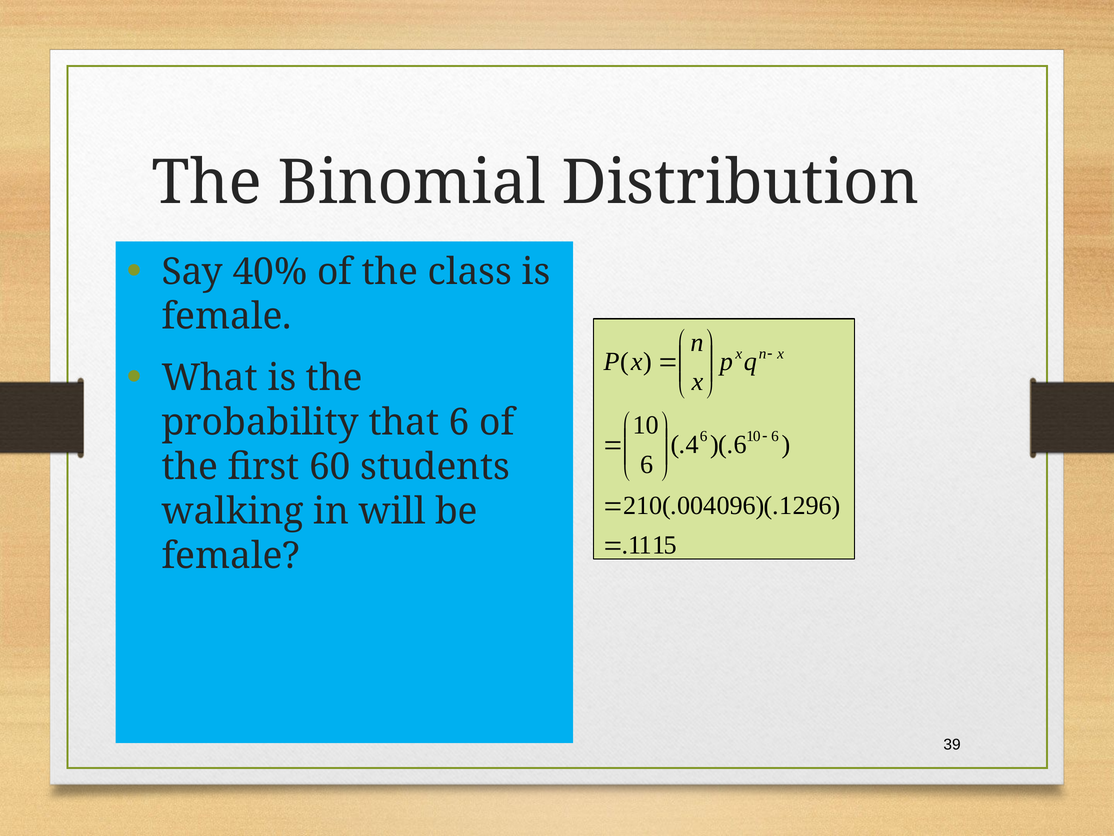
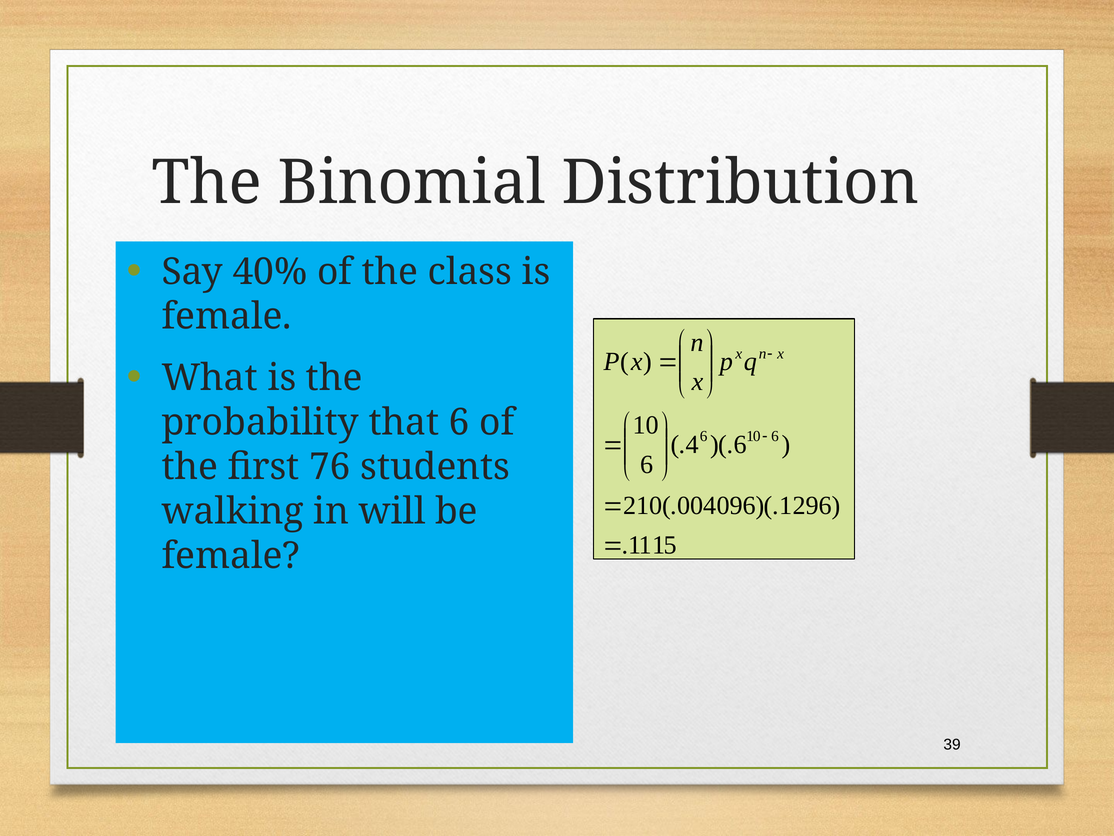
60: 60 -> 76
